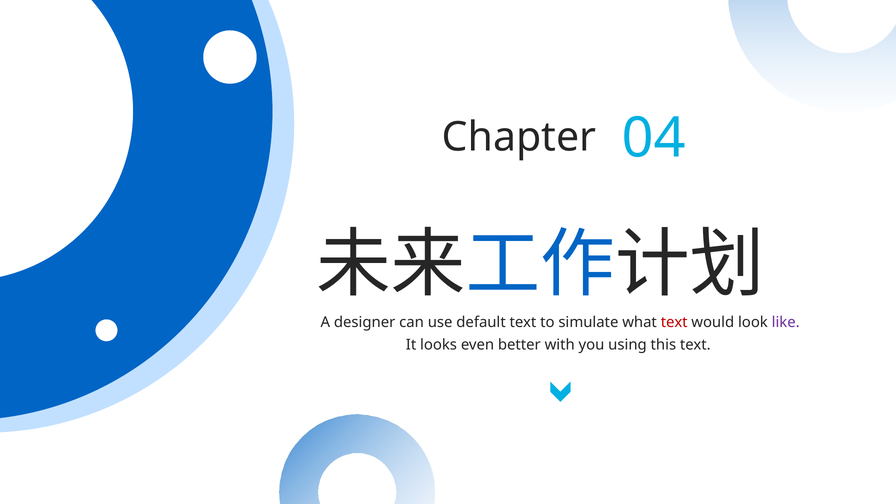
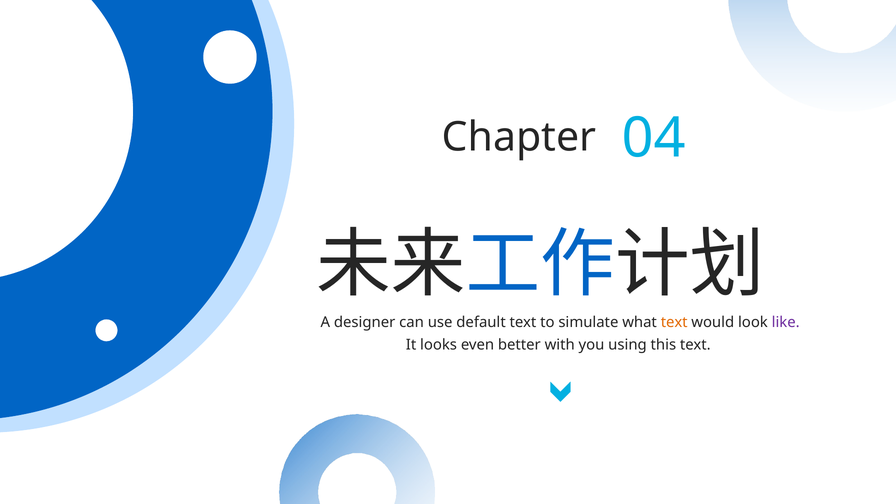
text at (674, 322) colour: red -> orange
